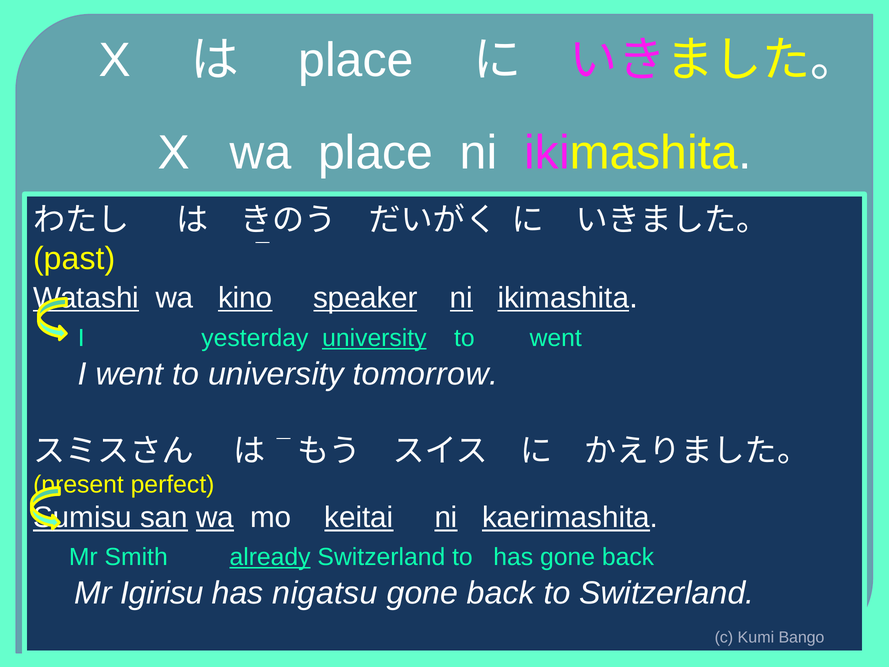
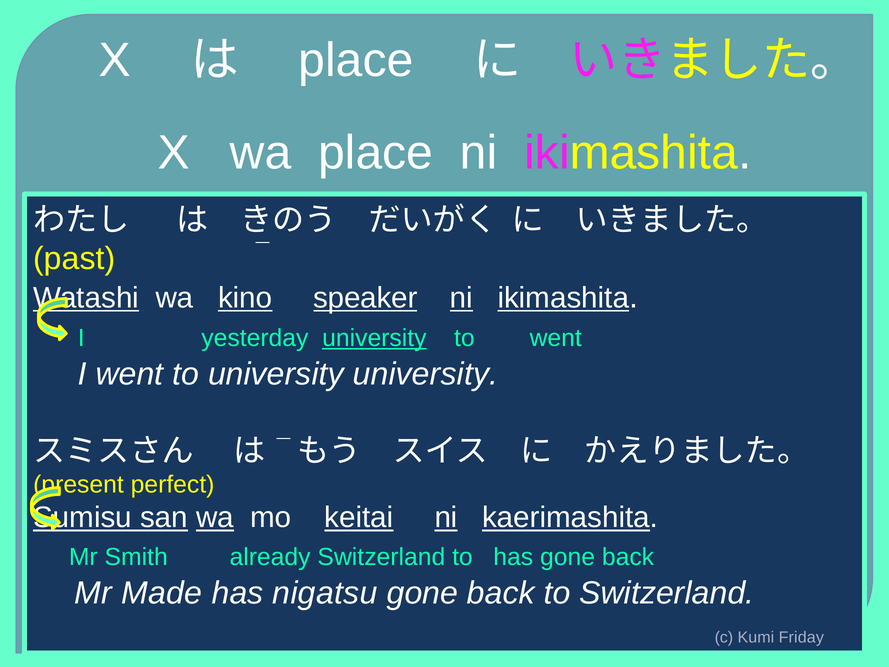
university tomorrow: tomorrow -> university
already underline: present -> none
Igirisu: Igirisu -> Made
Bango: Bango -> Friday
